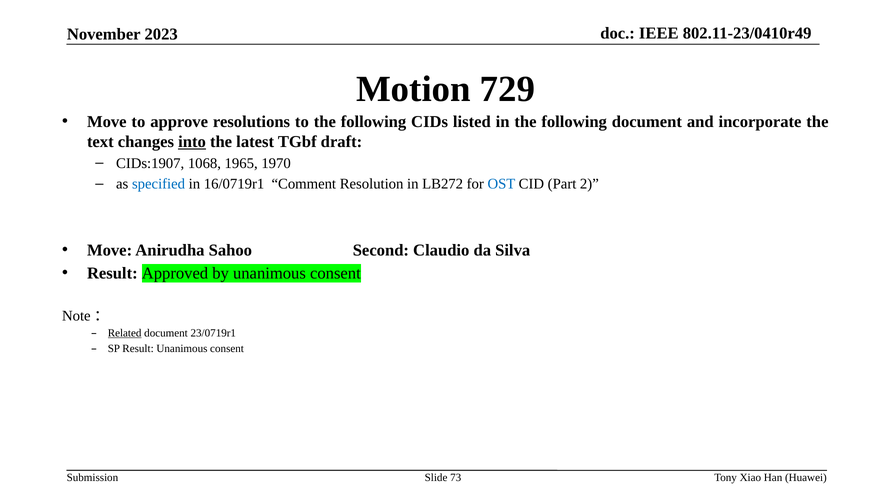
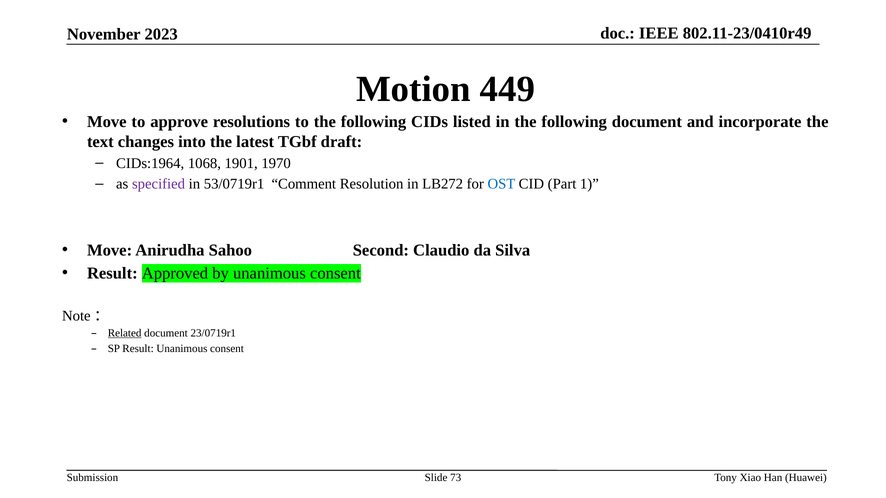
729: 729 -> 449
into underline: present -> none
CIDs:1907: CIDs:1907 -> CIDs:1964
1965: 1965 -> 1901
specified colour: blue -> purple
16/0719r1: 16/0719r1 -> 53/0719r1
2: 2 -> 1
